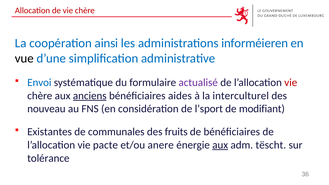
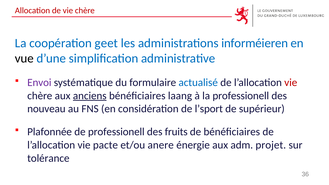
ainsi: ainsi -> geet
Envoi colour: blue -> purple
actualisé colour: purple -> blue
aides: aides -> laang
la interculturel: interculturel -> professionell
modifiant: modifiant -> supérieur
Existantes: Existantes -> Plafonnée
de communales: communales -> professionell
aux at (220, 145) underline: present -> none
tëscht: tëscht -> projet
